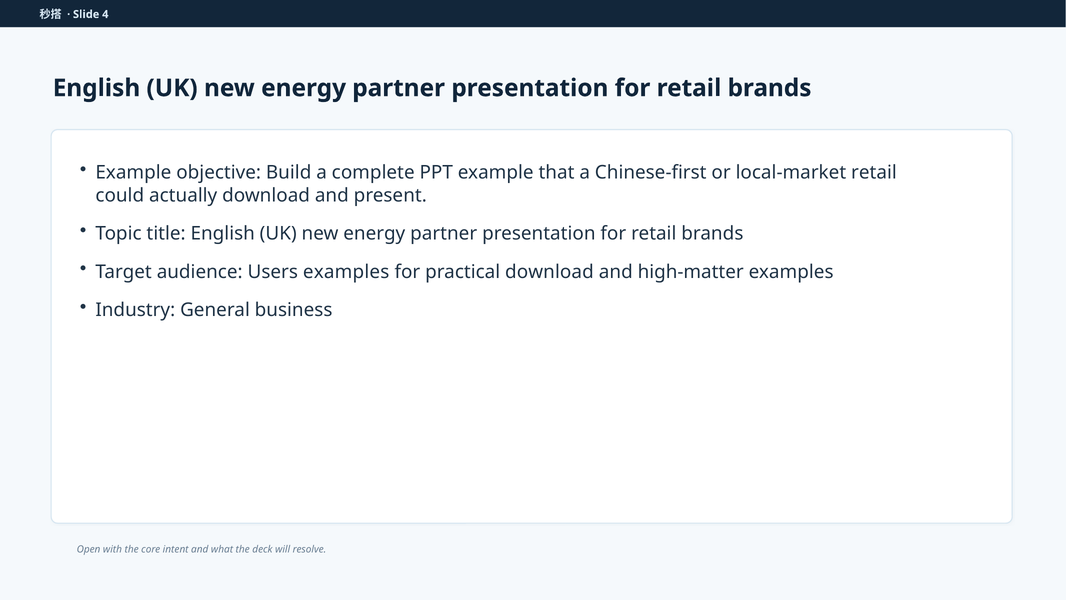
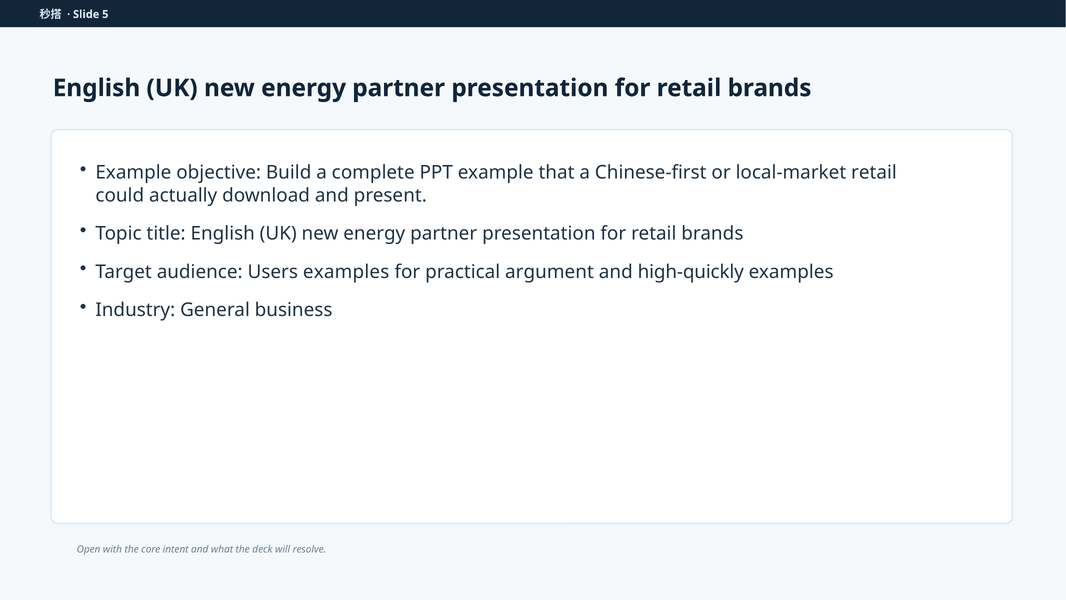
4: 4 -> 5
practical download: download -> argument
high-matter: high-matter -> high-quickly
